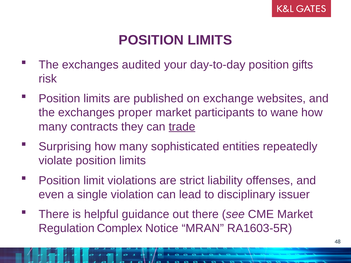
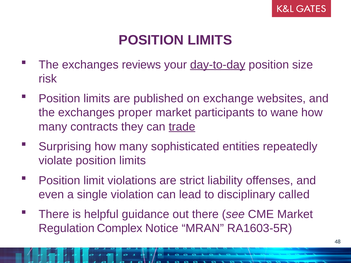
audited: audited -> reviews
day-to-day underline: none -> present
gifts: gifts -> size
issuer: issuer -> called
